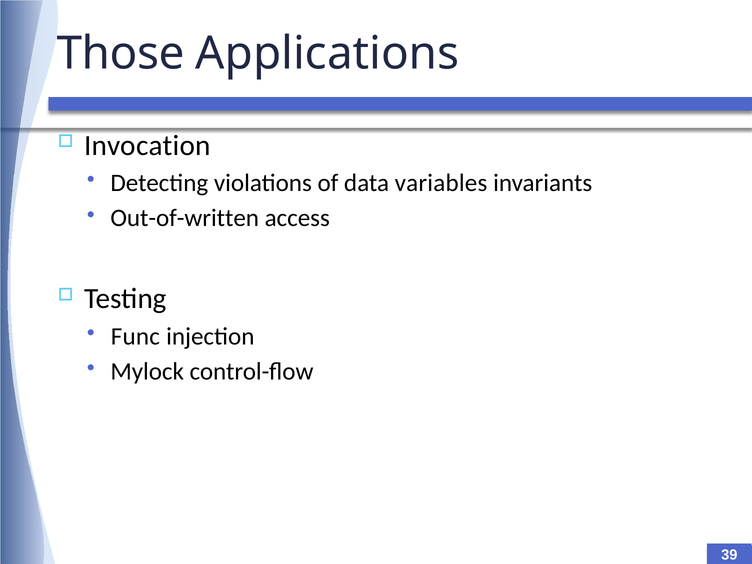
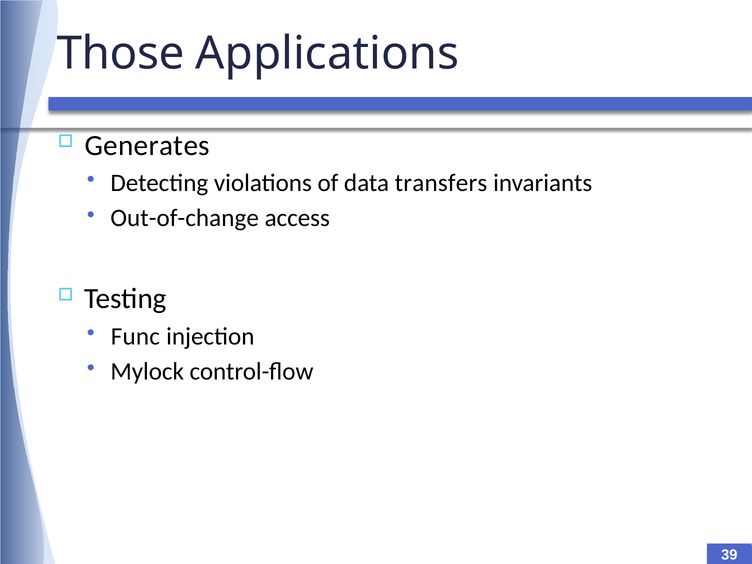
Invocation: Invocation -> Generates
variables: variables -> transfers
Out-of-written: Out-of-written -> Out-of-change
